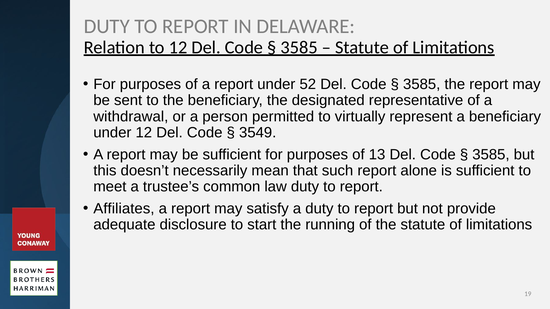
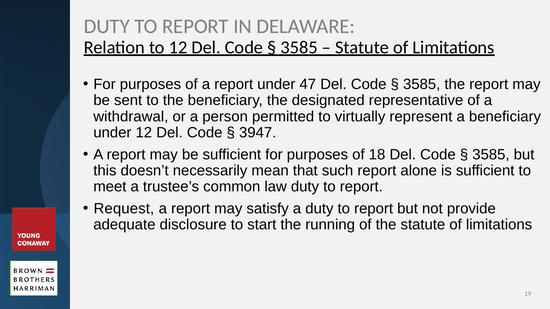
52: 52 -> 47
3549: 3549 -> 3947
13: 13 -> 18
Affiliates: Affiliates -> Request
